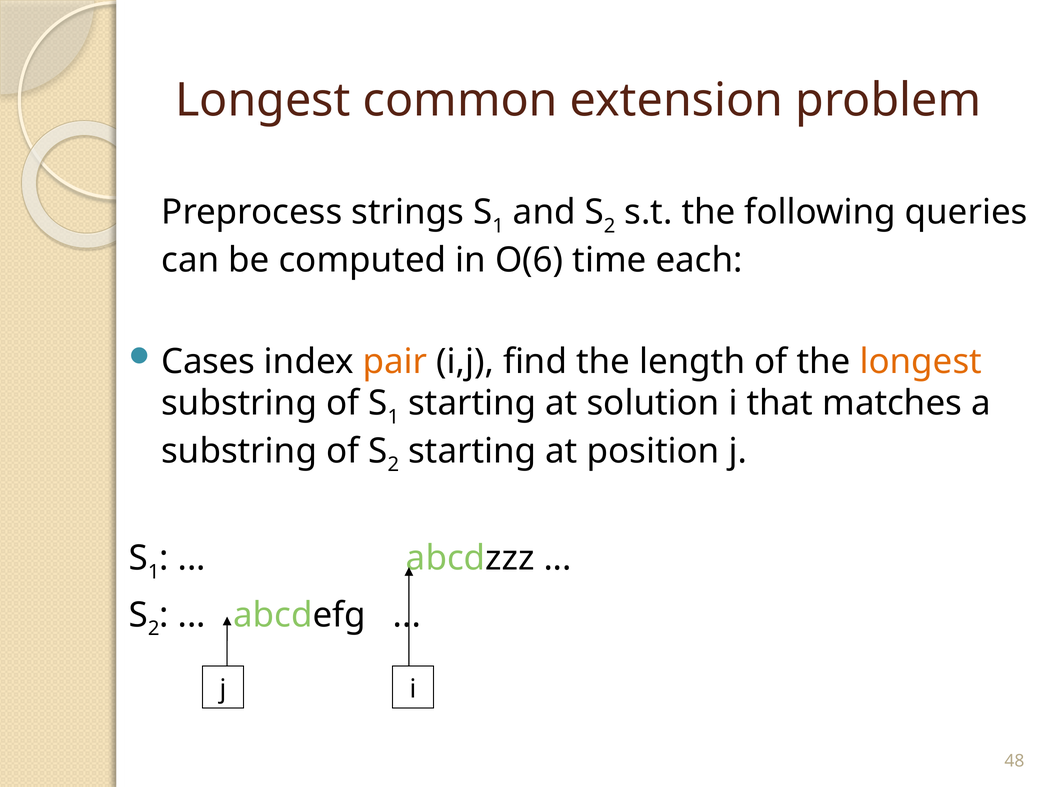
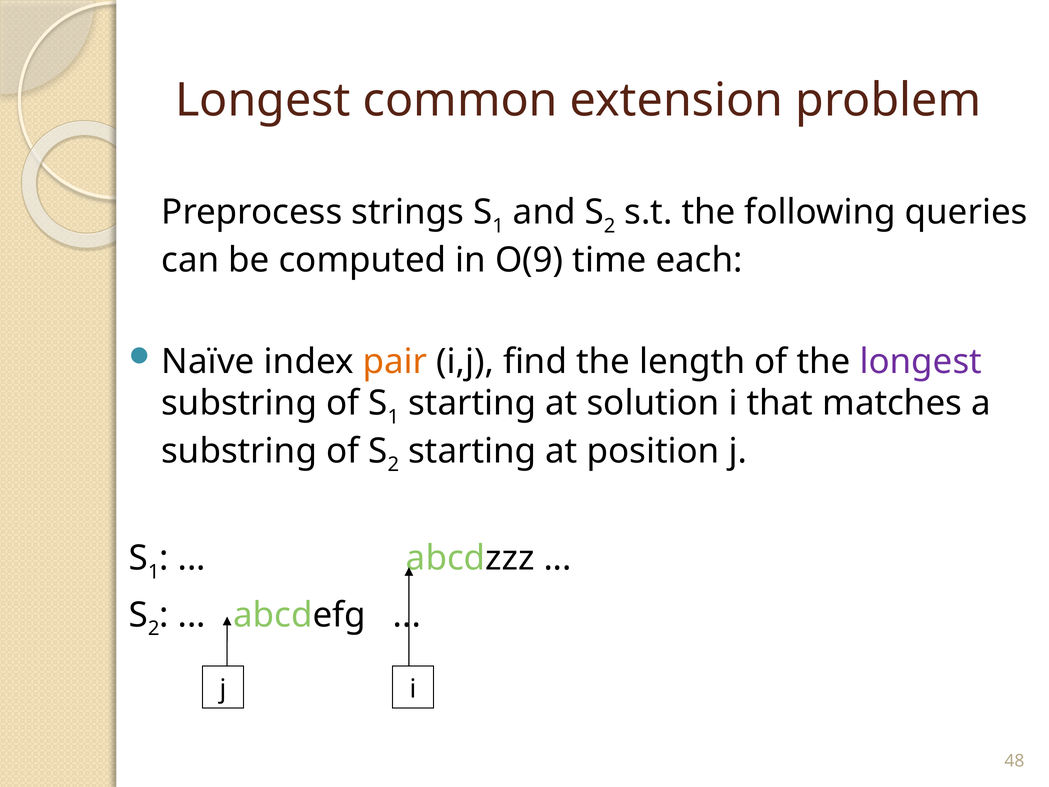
O(6: O(6 -> O(9
Cases: Cases -> Naïve
longest at (921, 361) colour: orange -> purple
